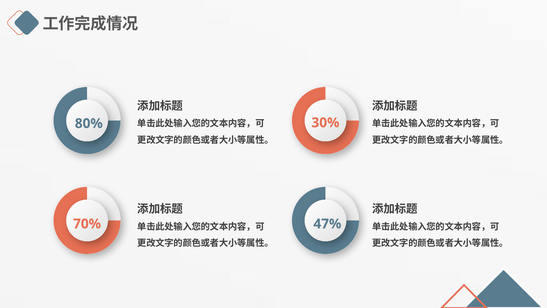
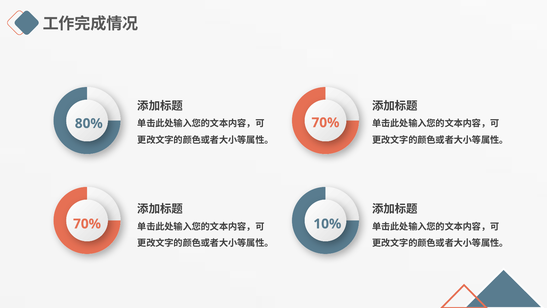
80% 30%: 30% -> 70%
47%: 47% -> 10%
